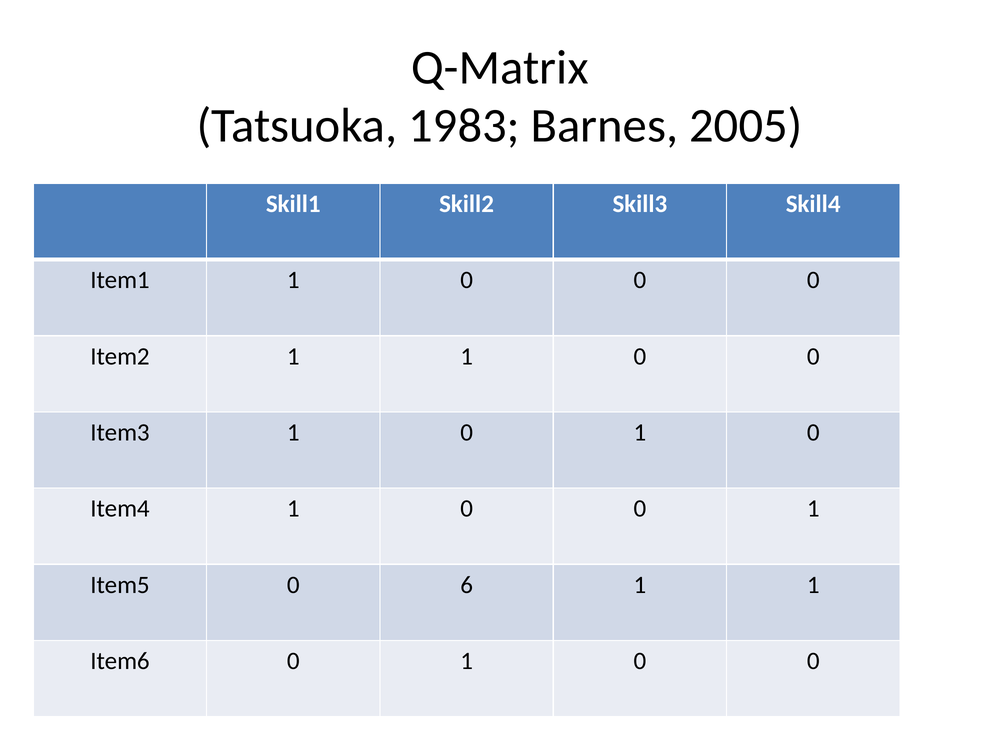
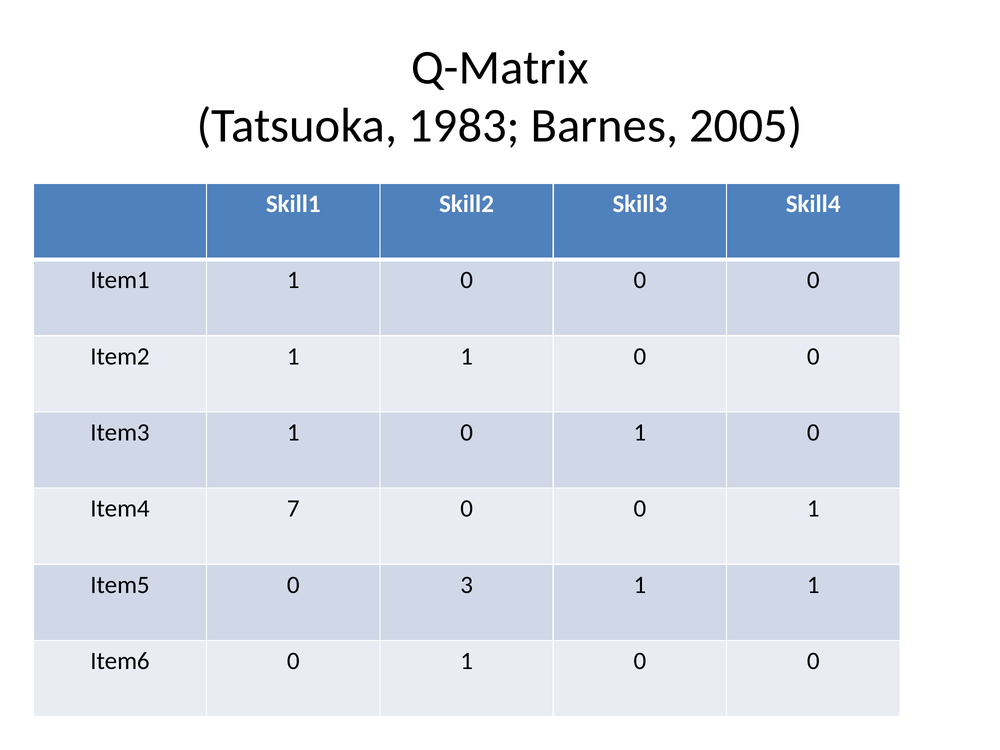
Item4 1: 1 -> 7
6: 6 -> 3
